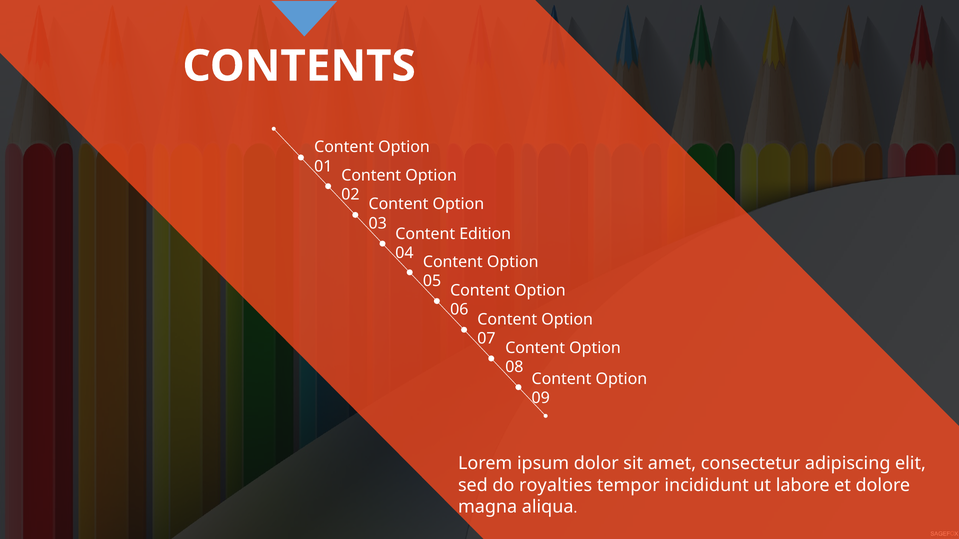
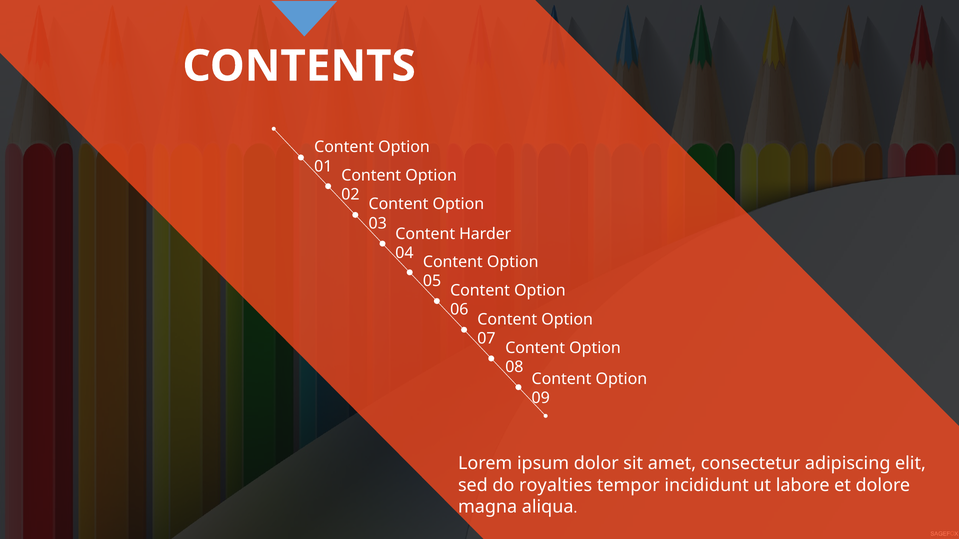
Edition: Edition -> Harder
